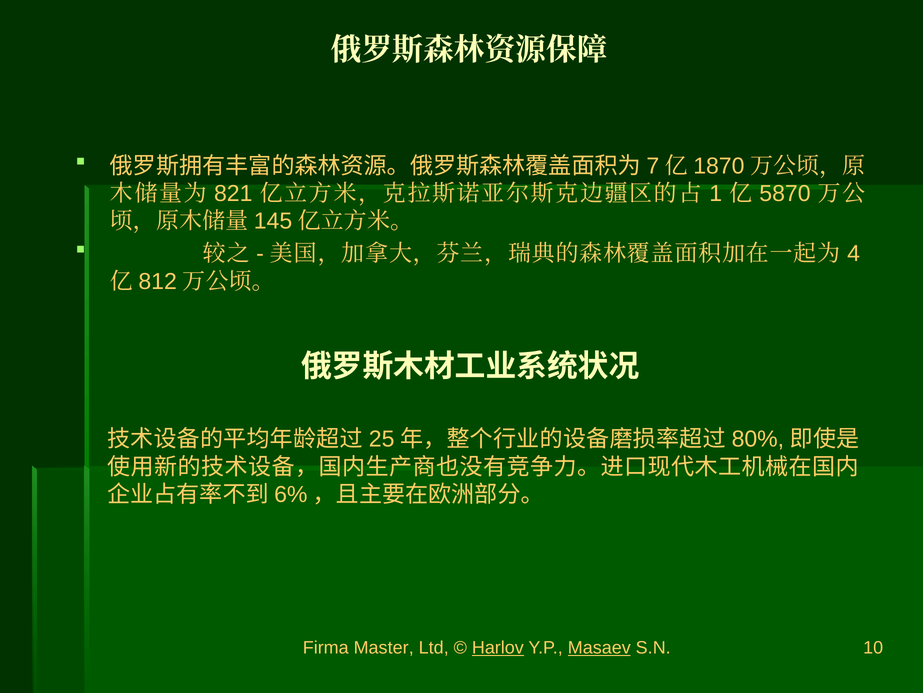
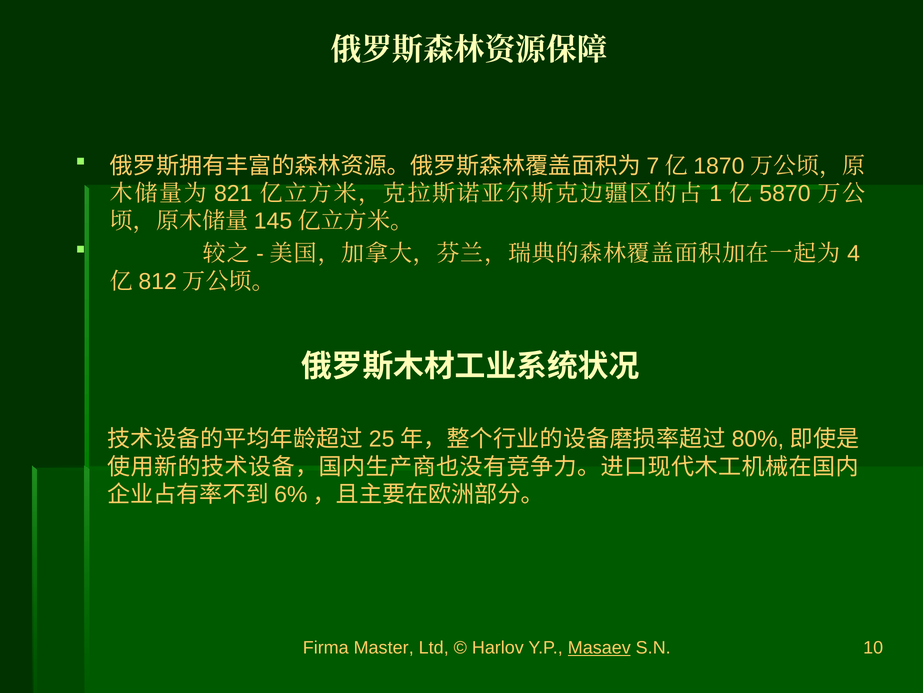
Harlov underline: present -> none
